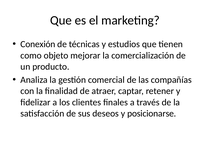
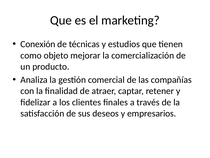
posicionarse: posicionarse -> empresarios
